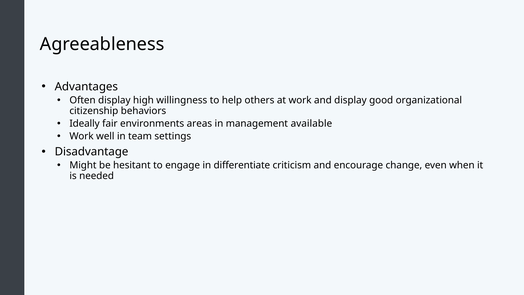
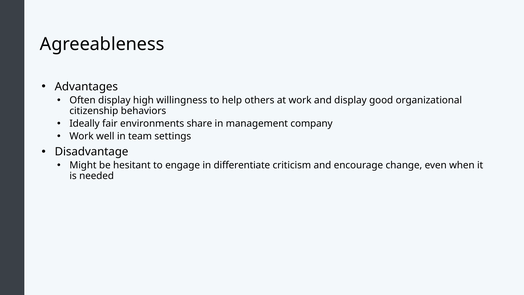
areas: areas -> share
available: available -> company
